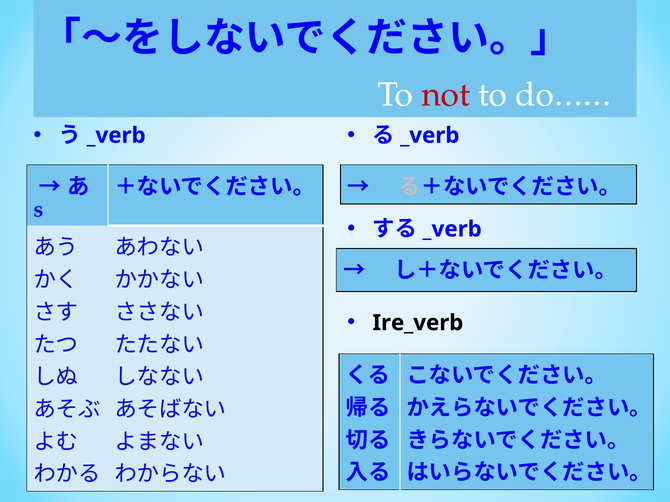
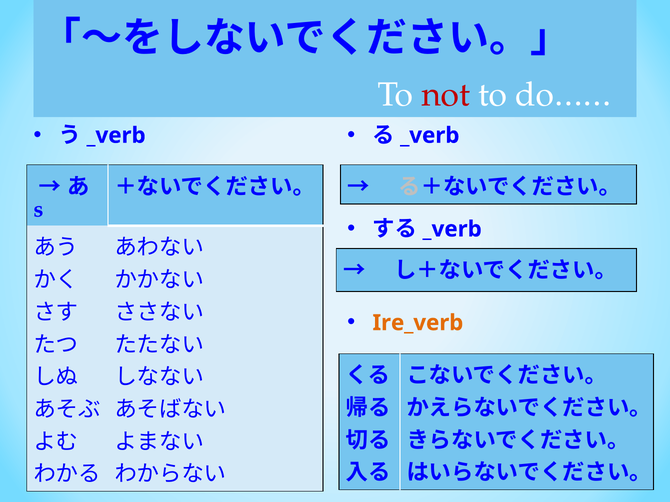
Ire_verb colour: black -> orange
